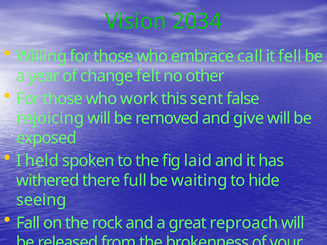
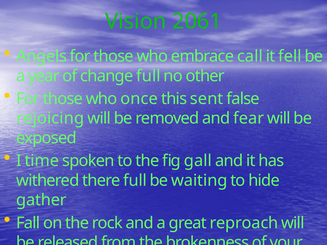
2034: 2034 -> 2061
Willing: Willing -> Angels
change felt: felt -> full
work: work -> once
give: give -> fear
held: held -> time
laid: laid -> gall
seeing: seeing -> gather
